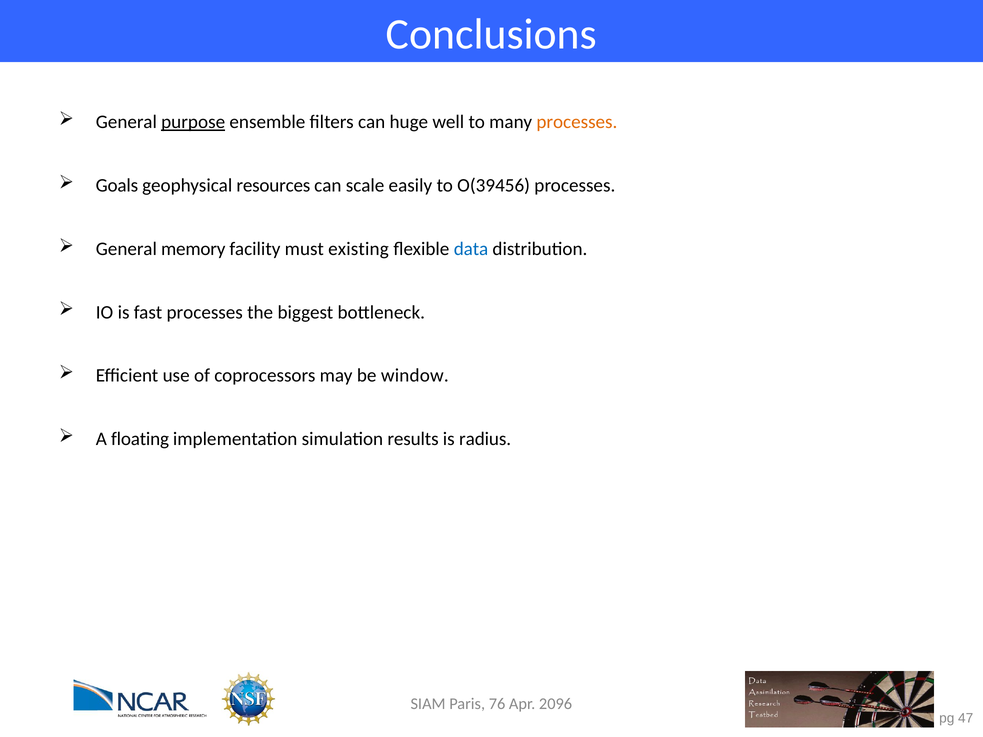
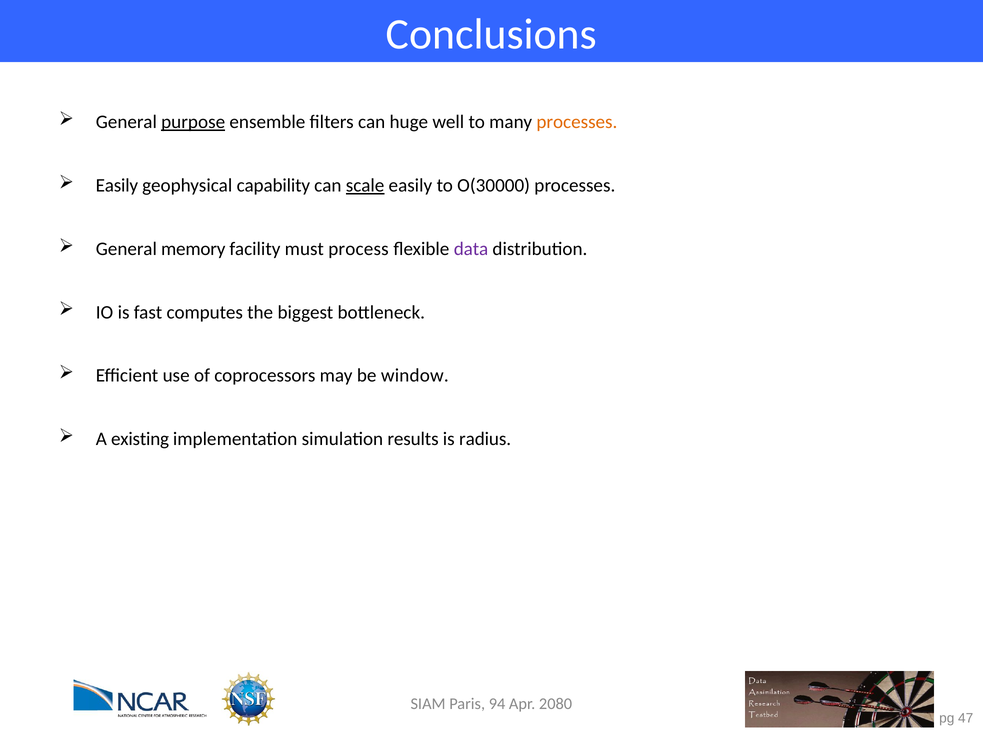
Goals at (117, 186): Goals -> Easily
resources: resources -> capability
scale underline: none -> present
O(39456: O(39456 -> O(30000
existing: existing -> process
data colour: blue -> purple
fast processes: processes -> computes
floating: floating -> existing
76: 76 -> 94
2096: 2096 -> 2080
